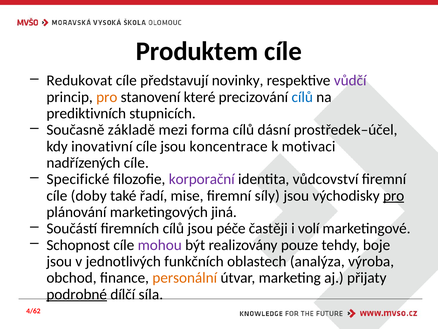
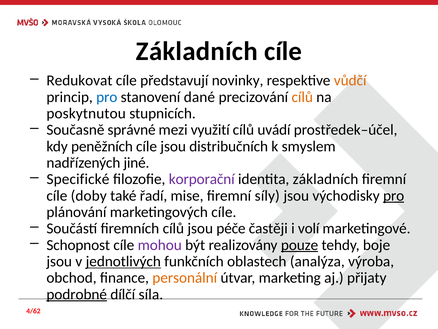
Produktem at (197, 51): Produktem -> Základních
vůdčí colour: purple -> orange
pro at (107, 97) colour: orange -> blue
které: které -> dané
cílů at (302, 97) colour: blue -> orange
prediktivních: prediktivních -> poskytnutou
základě: základě -> správné
forma: forma -> využití
dásní: dásní -> uvádí
inovativní: inovativní -> peněžních
koncentrace: koncentrace -> distribučních
motivaci: motivaci -> smyslem
nadřízených cíle: cíle -> jiné
identita vůdcovství: vůdcovství -> základních
marketingových jiná: jiná -> cíle
pouze underline: none -> present
jednotlivých underline: none -> present
